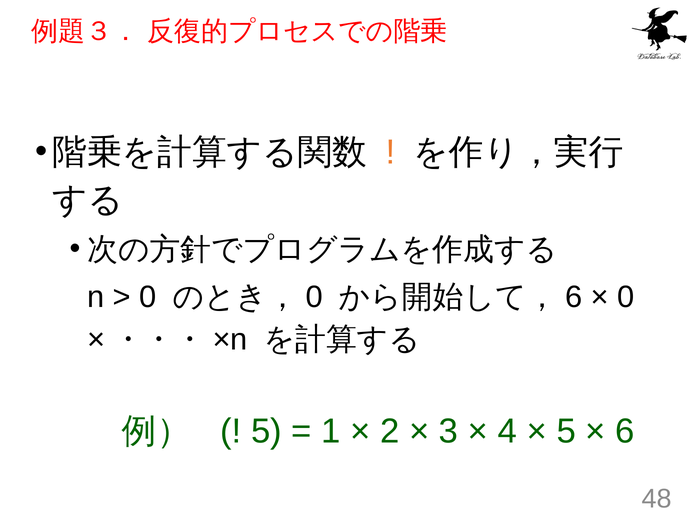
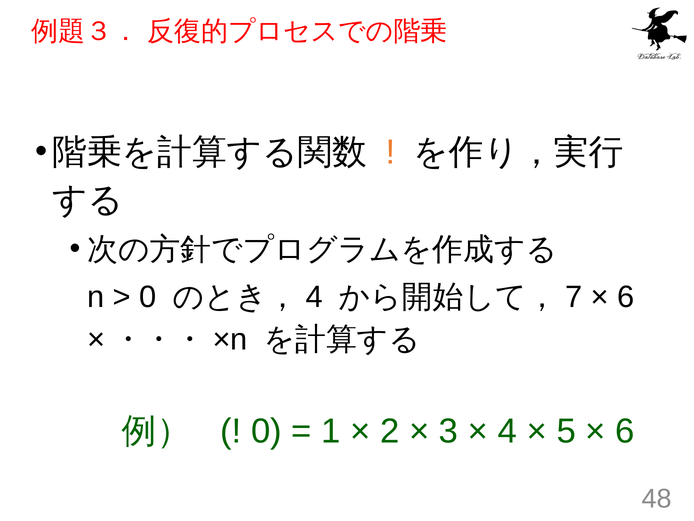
0 at (314, 297): 0 -> 4
6 at (574, 297): 6 -> 7
0 at (626, 297): 0 -> 6
5 at (266, 431): 5 -> 0
